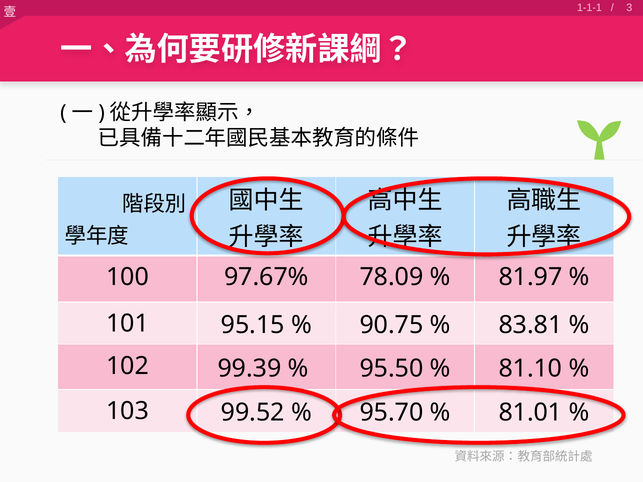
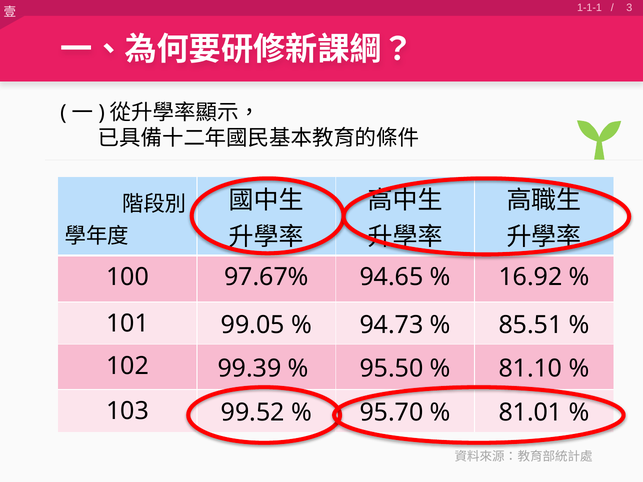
78.09: 78.09 -> 94.65
81.97: 81.97 -> 16.92
95.15: 95.15 -> 99.05
90.75: 90.75 -> 94.73
83.81: 83.81 -> 85.51
